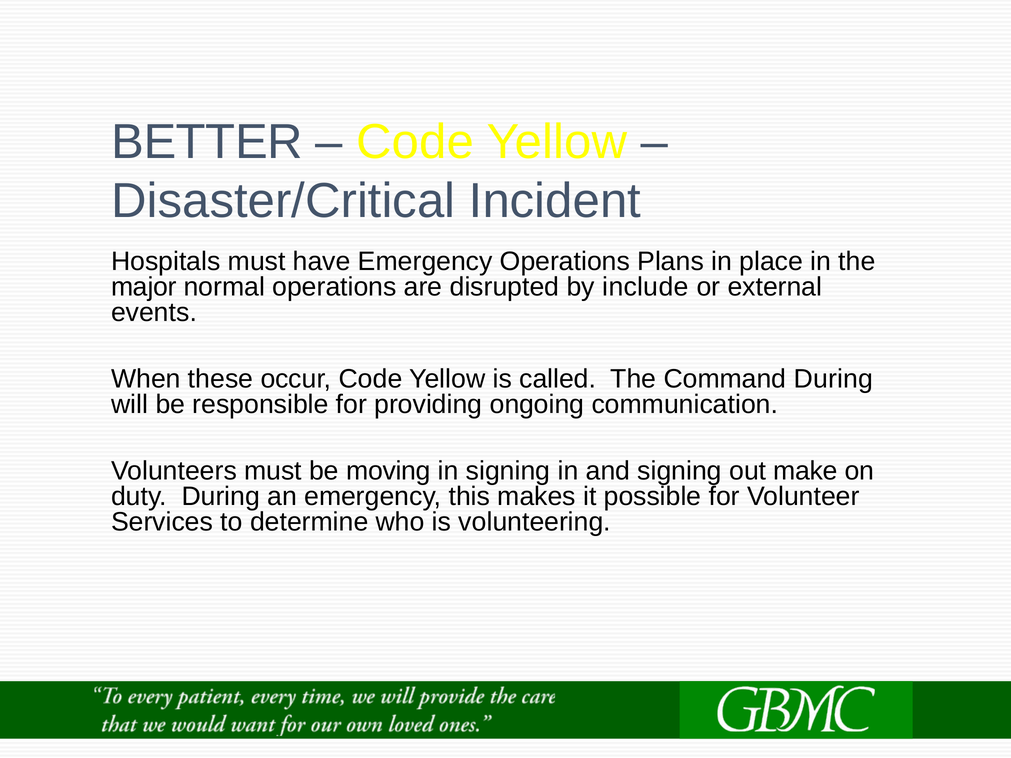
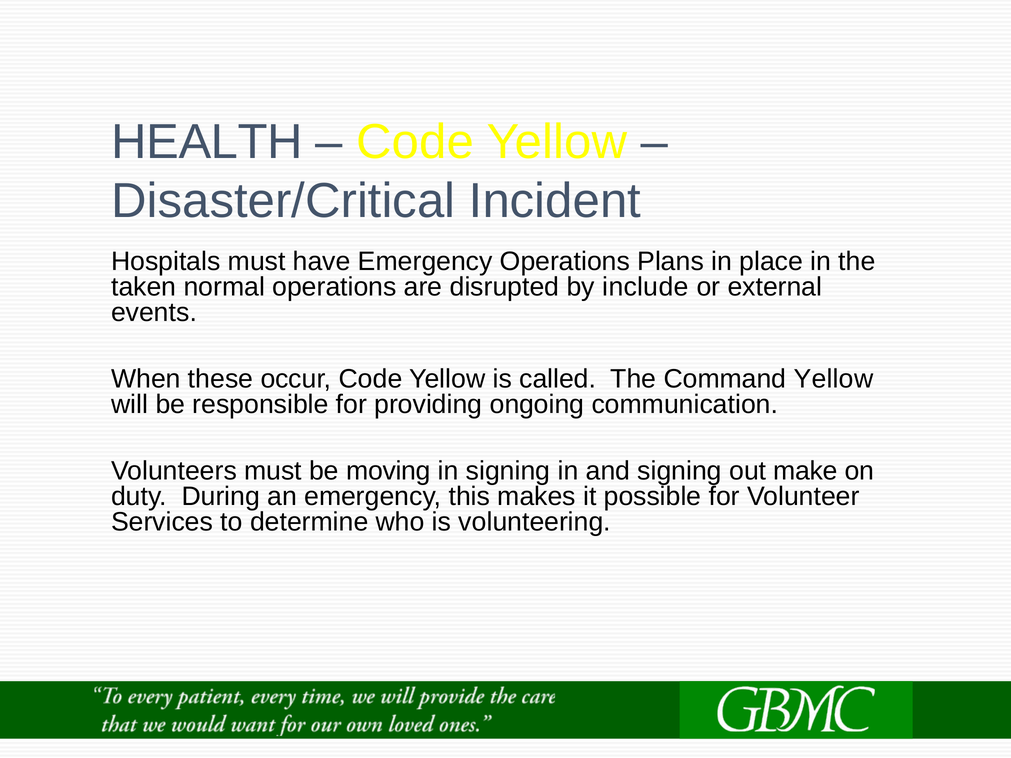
BETTER: BETTER -> HEALTH
major: major -> taken
Command During: During -> Yellow
